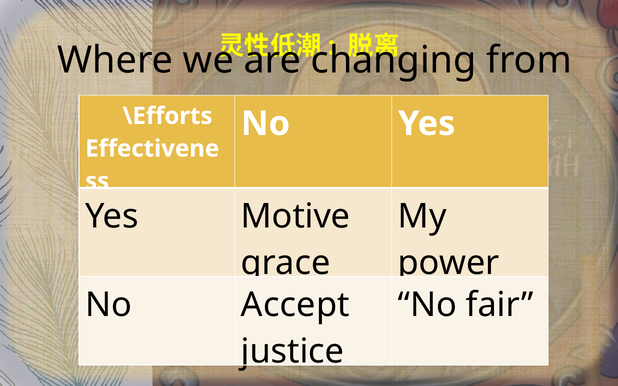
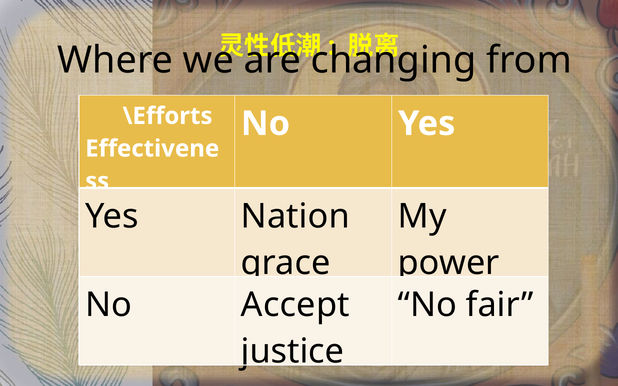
Motive: Motive -> Nation
